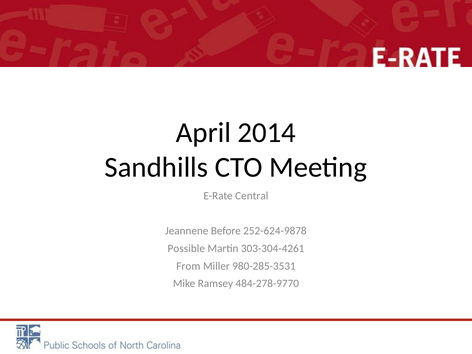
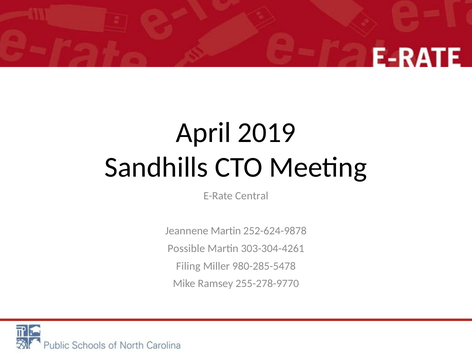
2014: 2014 -> 2019
Jeannene Before: Before -> Martin
From: From -> Filing
980-285-3531: 980-285-3531 -> 980-285-5478
484-278-9770: 484-278-9770 -> 255-278-9770
